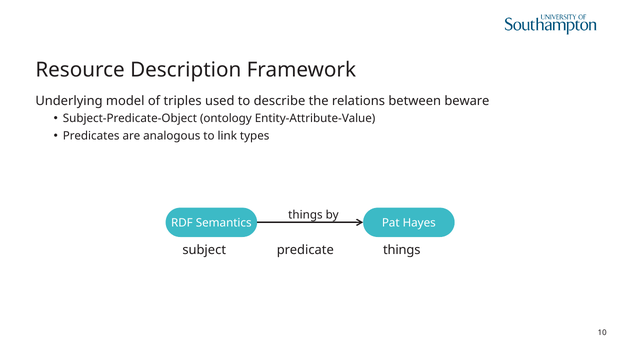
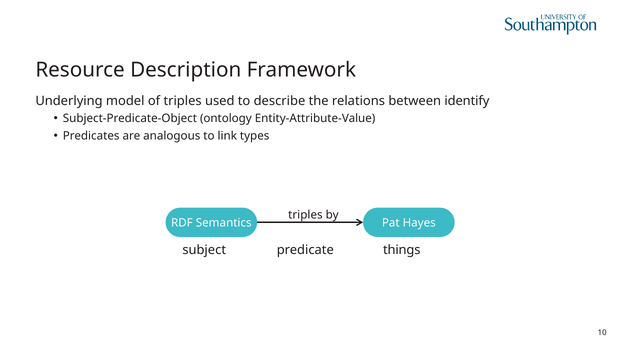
beware: beware -> identify
things at (305, 215): things -> triples
